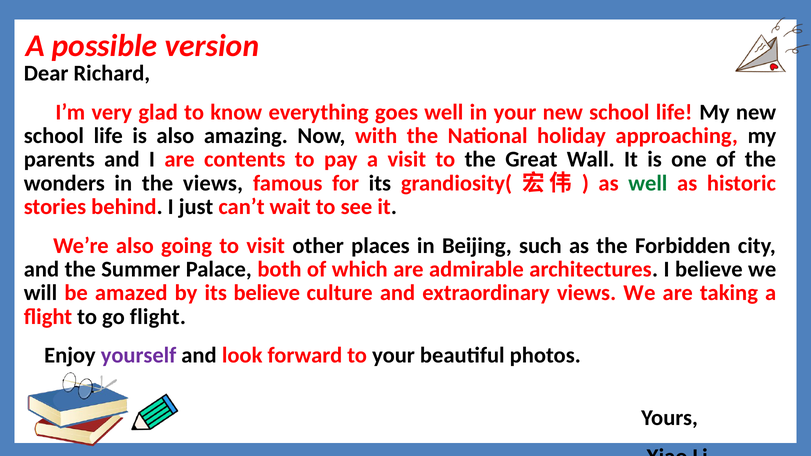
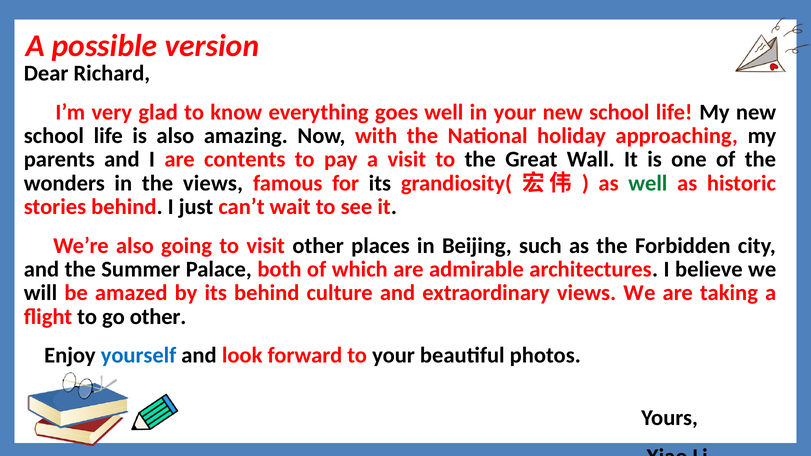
its believe: believe -> behind
go flight: flight -> other
yourself colour: purple -> blue
